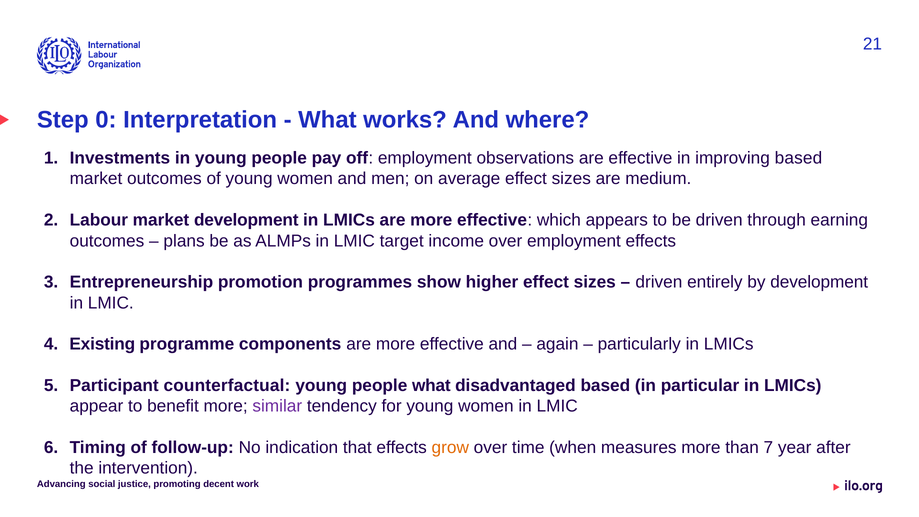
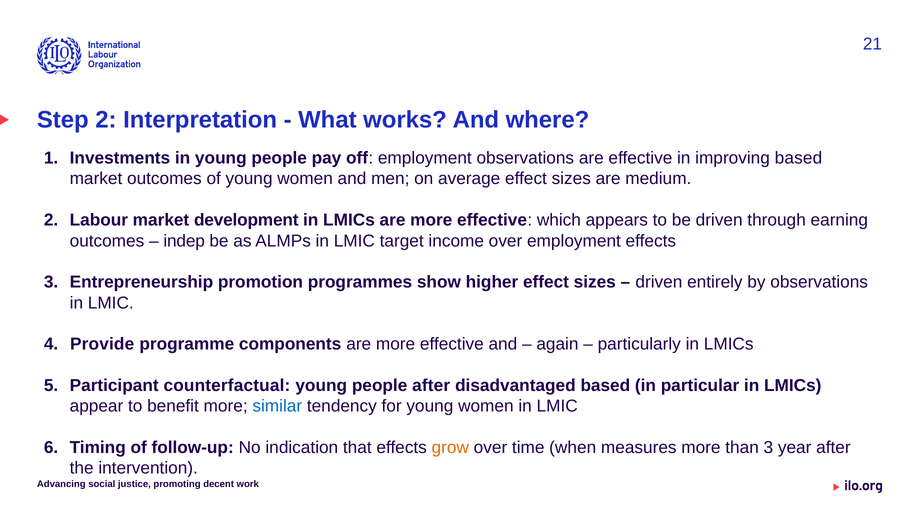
Step 0: 0 -> 2
plans: plans -> indep
by development: development -> observations
Existing: Existing -> Provide
people what: what -> after
similar colour: purple -> blue
than 7: 7 -> 3
